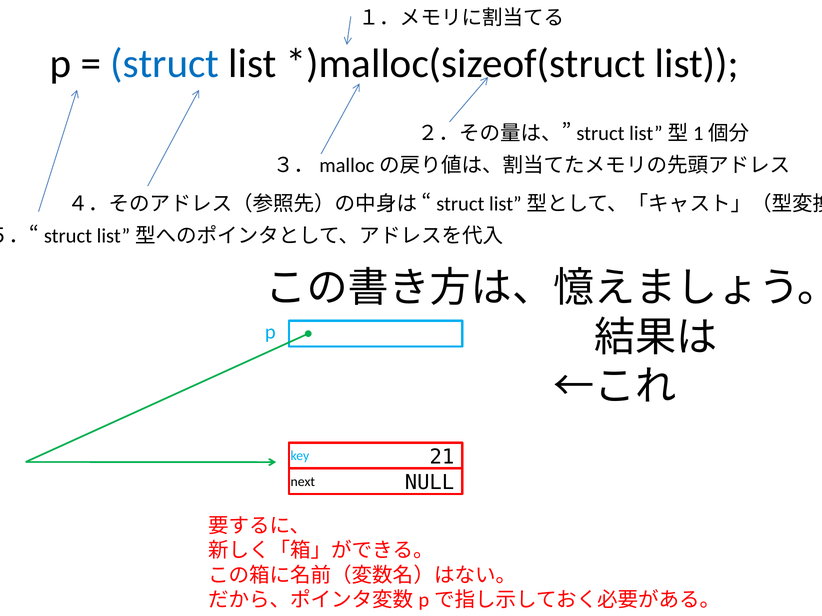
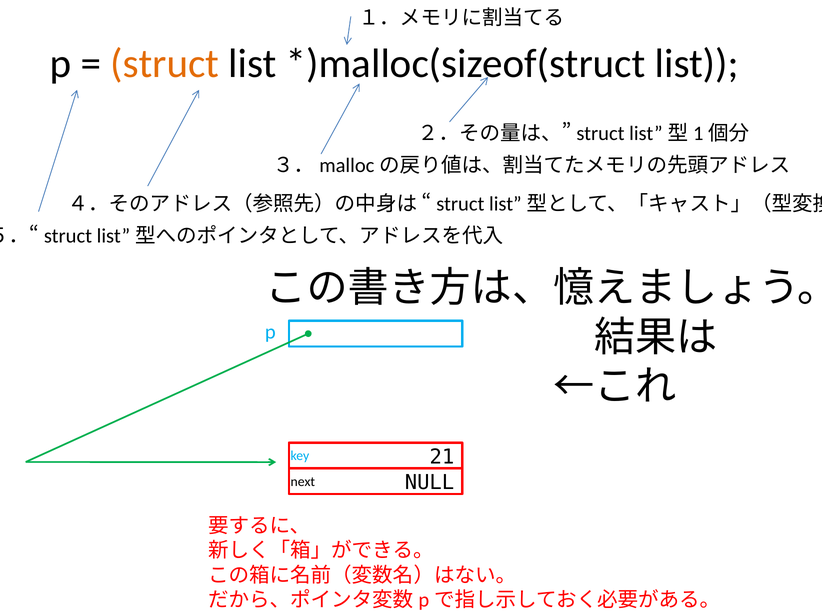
struct at (165, 64) colour: blue -> orange
